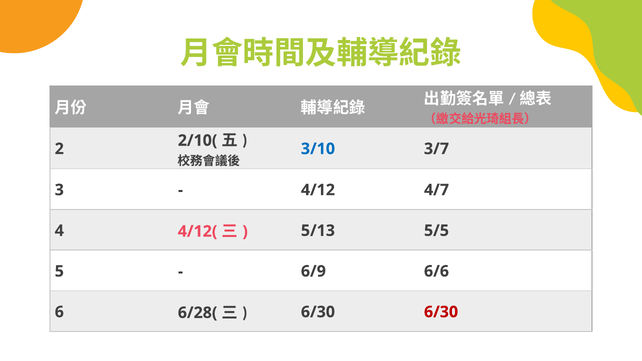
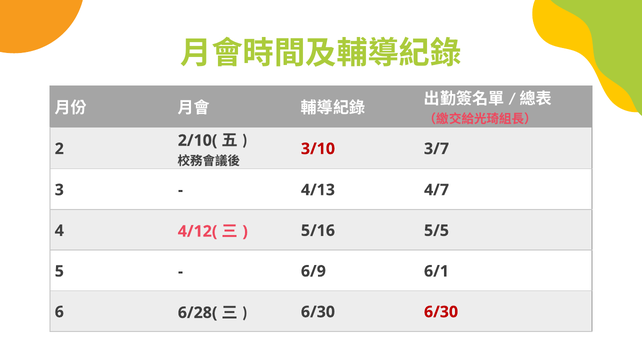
3/10 colour: blue -> red
4/12: 4/12 -> 4/13
5/13: 5/13 -> 5/16
6/6: 6/6 -> 6/1
